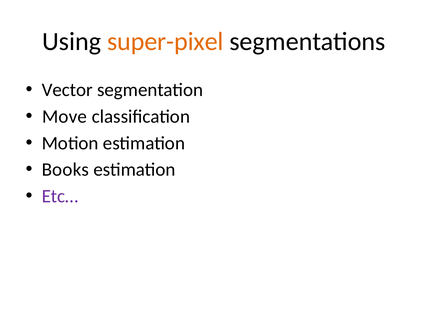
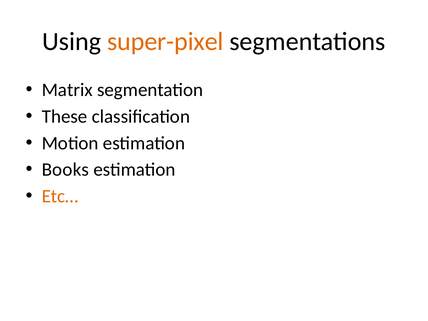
Vector: Vector -> Matrix
Move: Move -> These
Etc… colour: purple -> orange
